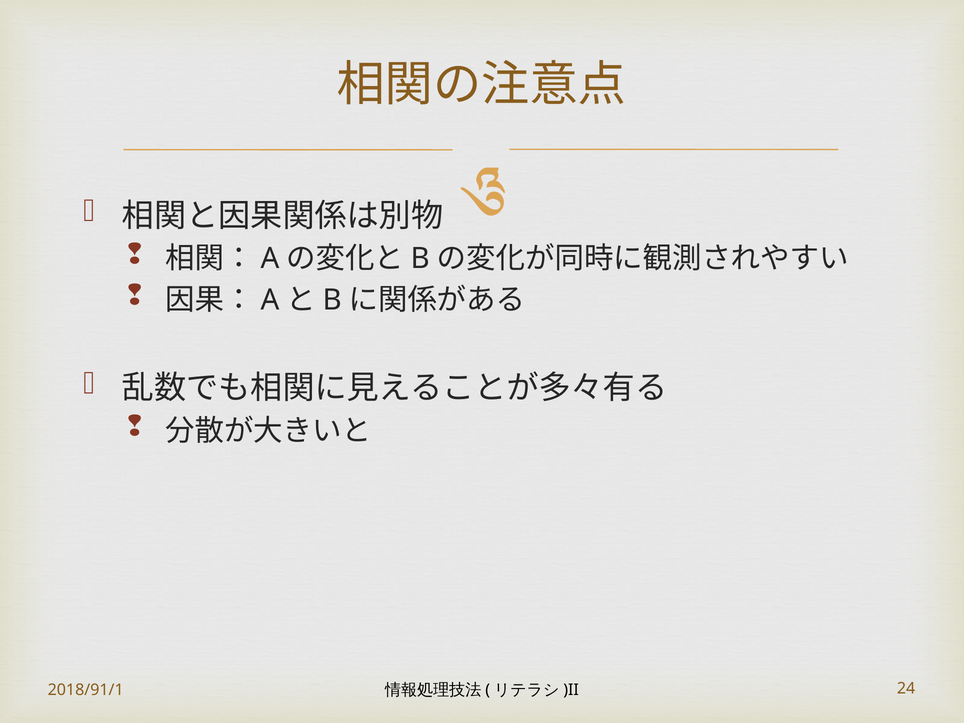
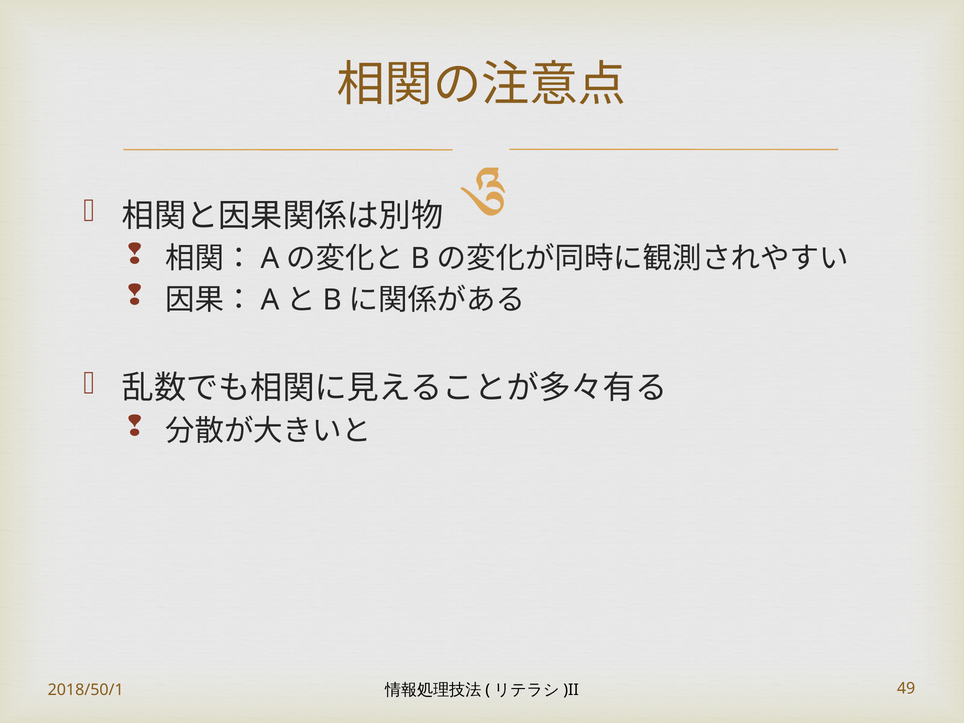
2018/91/1: 2018/91/1 -> 2018/50/1
24: 24 -> 49
